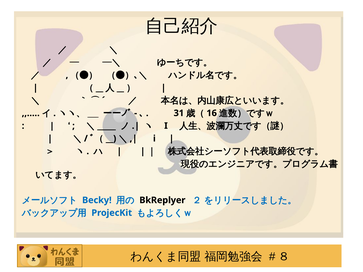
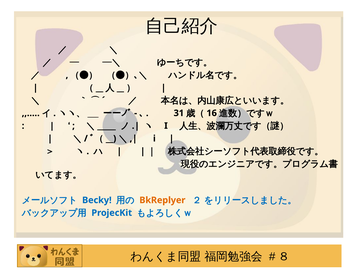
BkReplyer colour: black -> orange
